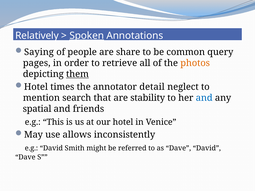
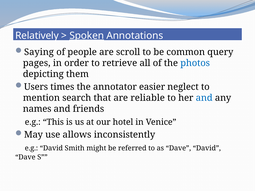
share: share -> scroll
photos colour: orange -> blue
them underline: present -> none
Hotel at (36, 87): Hotel -> Users
detail: detail -> easier
stability: stability -> reliable
spatial: spatial -> names
